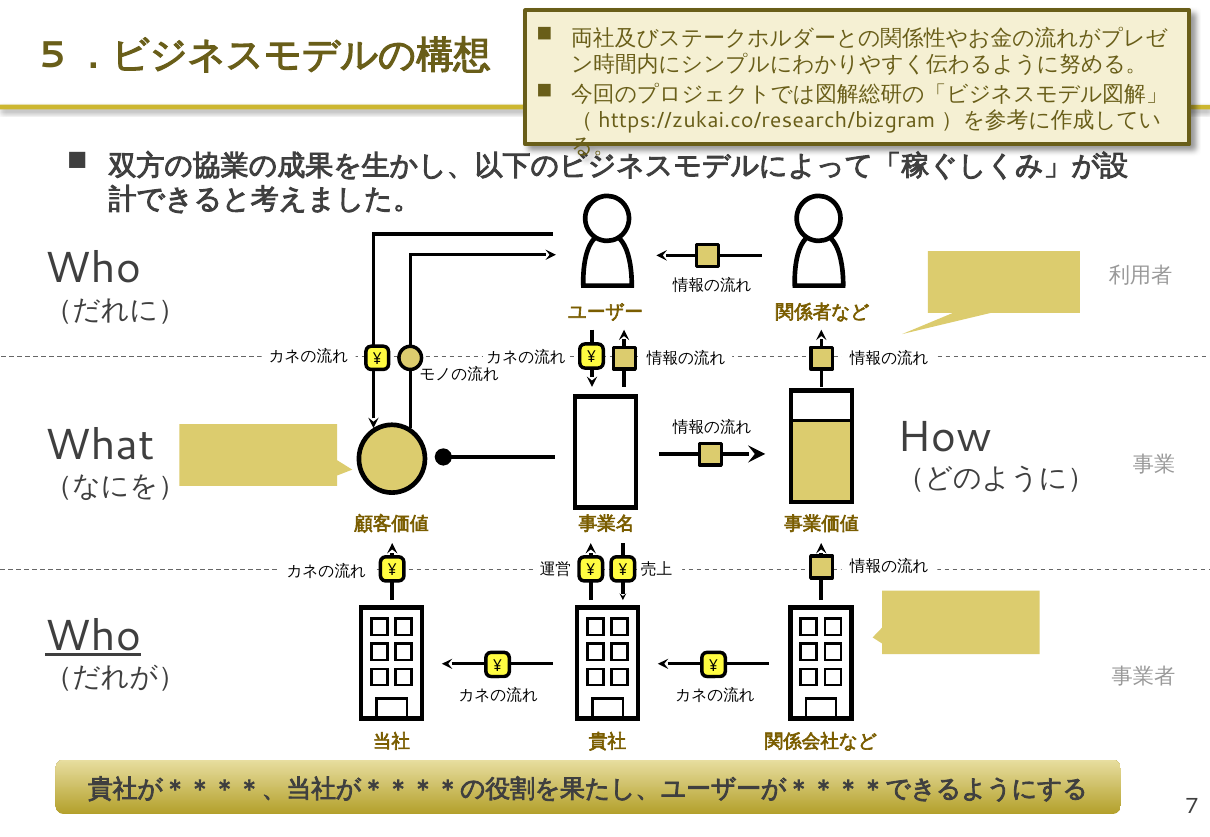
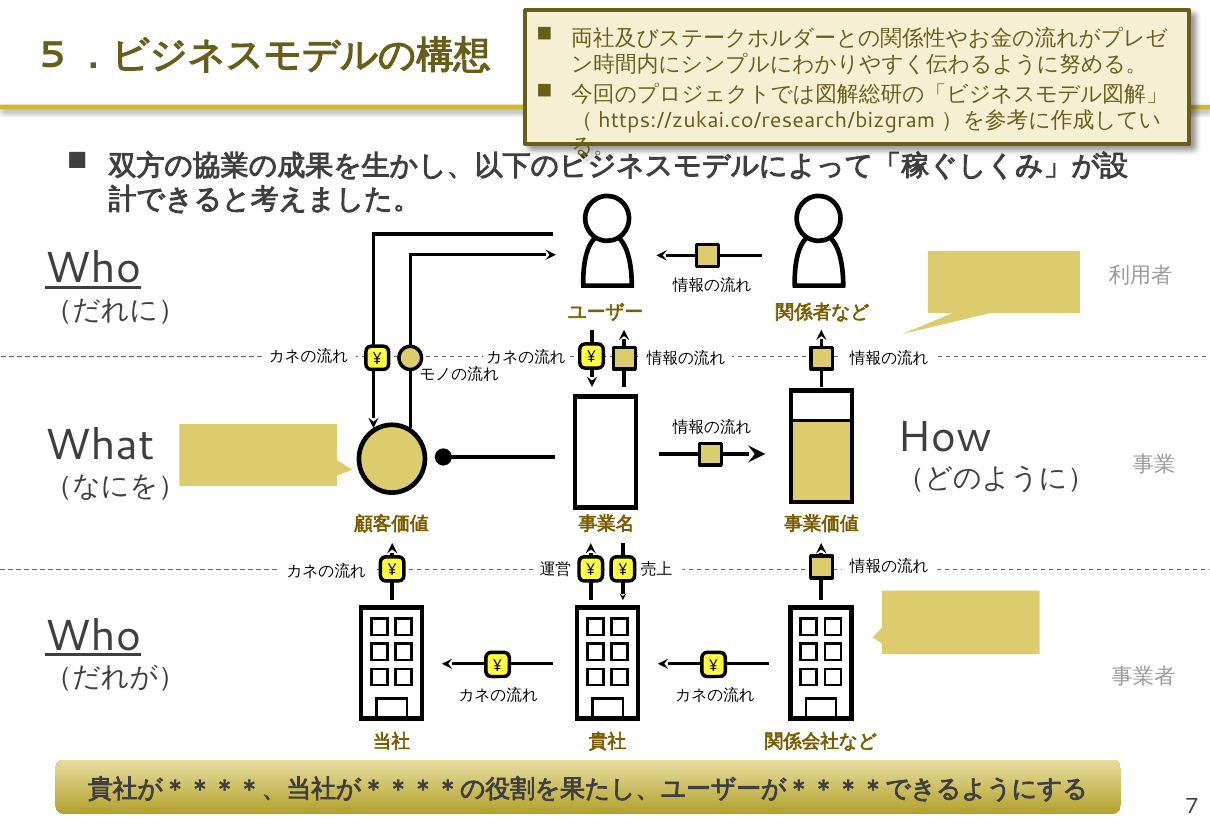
Who at (93, 269) underline: none -> present
